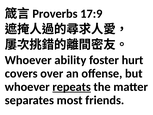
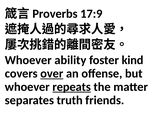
hurt: hurt -> kind
over underline: none -> present
most: most -> truth
